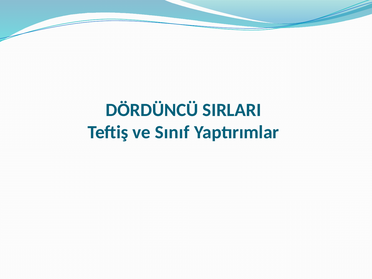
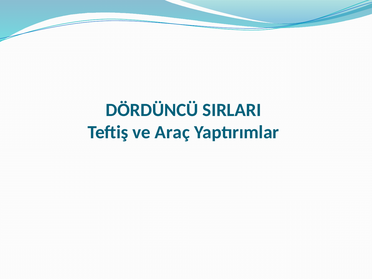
Sınıf: Sınıf -> Araç
